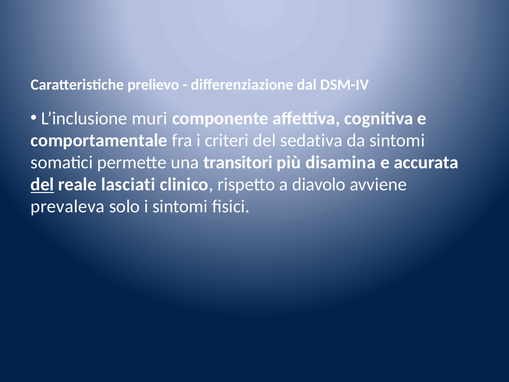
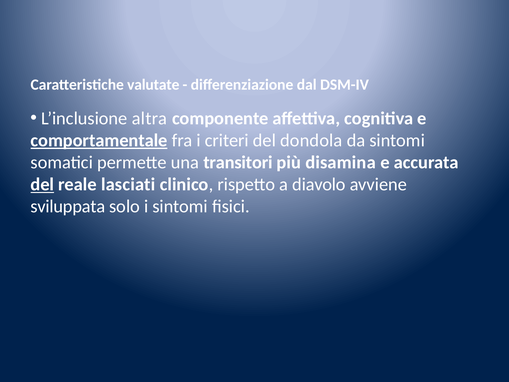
prelievo: prelievo -> valutate
muri: muri -> altra
comportamentale underline: none -> present
sedativa: sedativa -> dondola
prevaleva: prevaleva -> sviluppata
